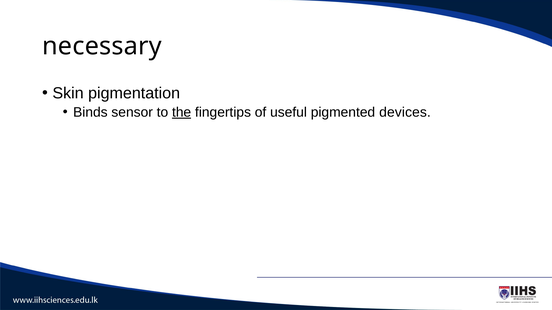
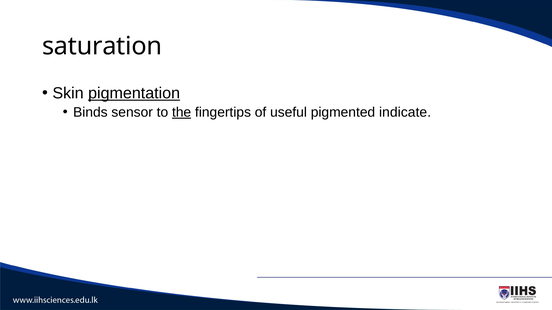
necessary: necessary -> saturation
pigmentation underline: none -> present
devices: devices -> indicate
